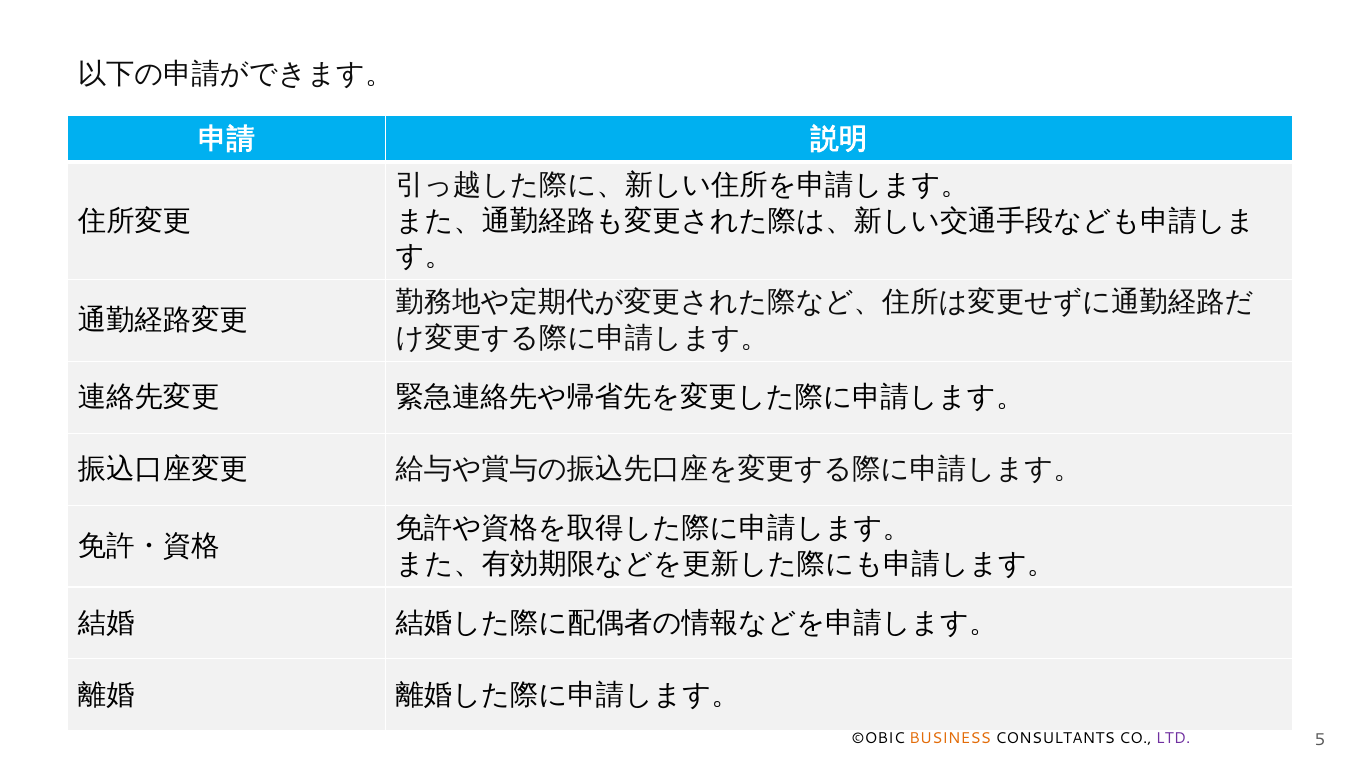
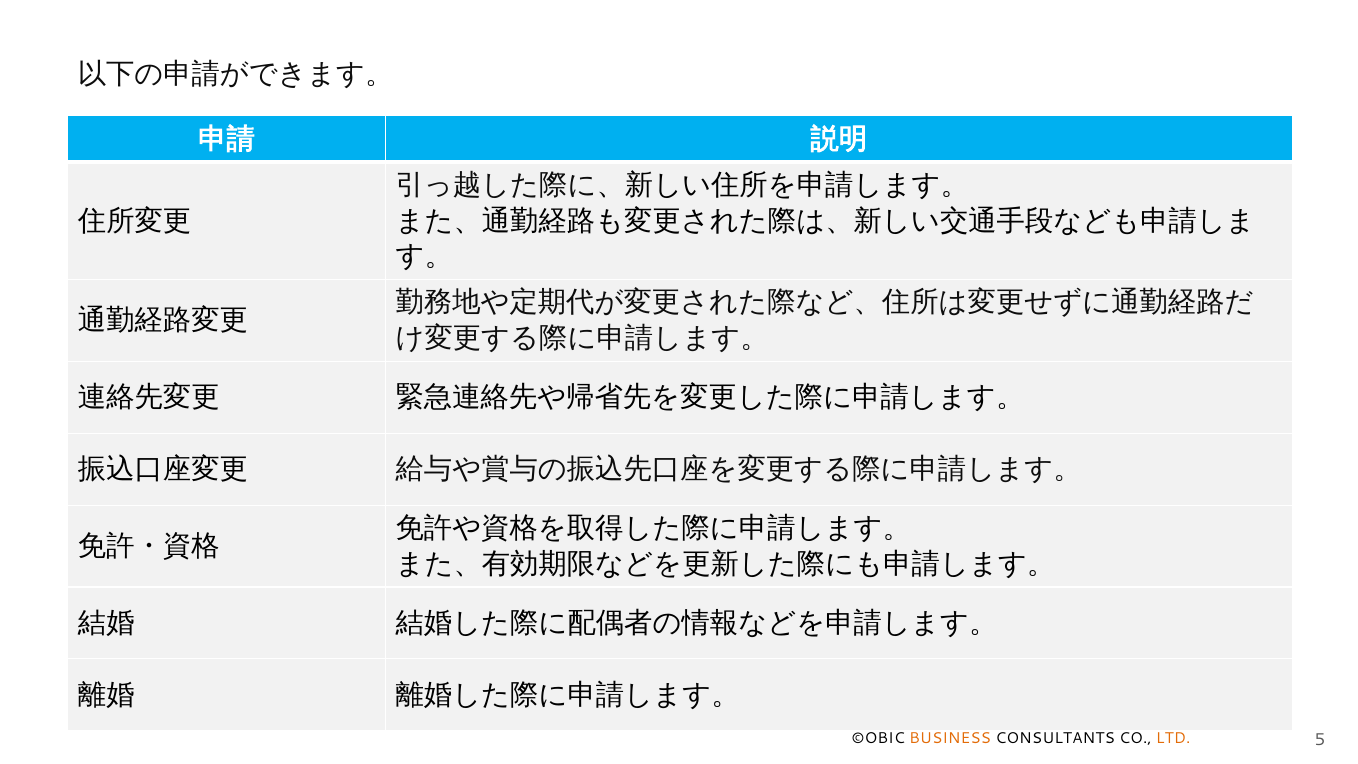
LTD colour: purple -> orange
